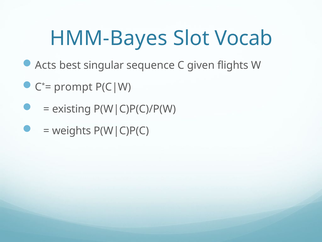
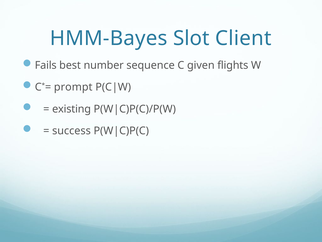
Vocab: Vocab -> Client
Acts: Acts -> Fails
singular: singular -> number
weights: weights -> success
